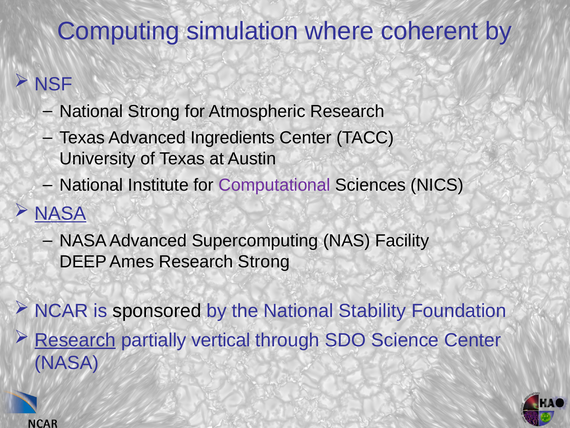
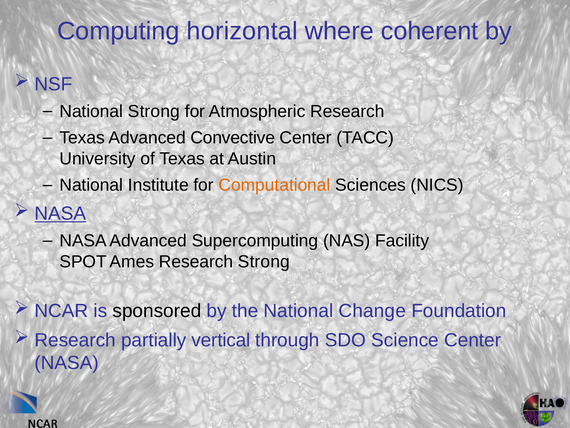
simulation: simulation -> horizontal
Ingredients: Ingredients -> Convective
Computational colour: purple -> orange
DEEP: DEEP -> SPOT
Stability: Stability -> Change
Research at (75, 340) underline: present -> none
